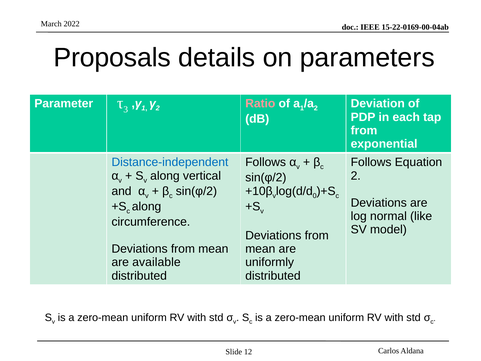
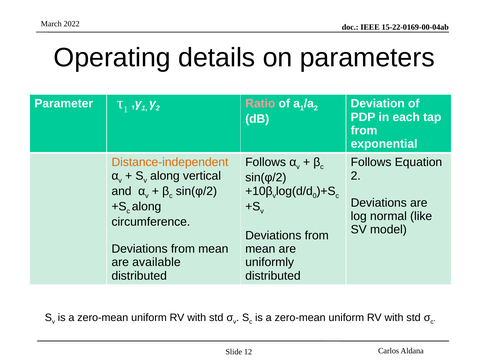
Proposals: Proposals -> Operating
3 at (126, 109): 3 -> 1
Distance-independent colour: blue -> orange
